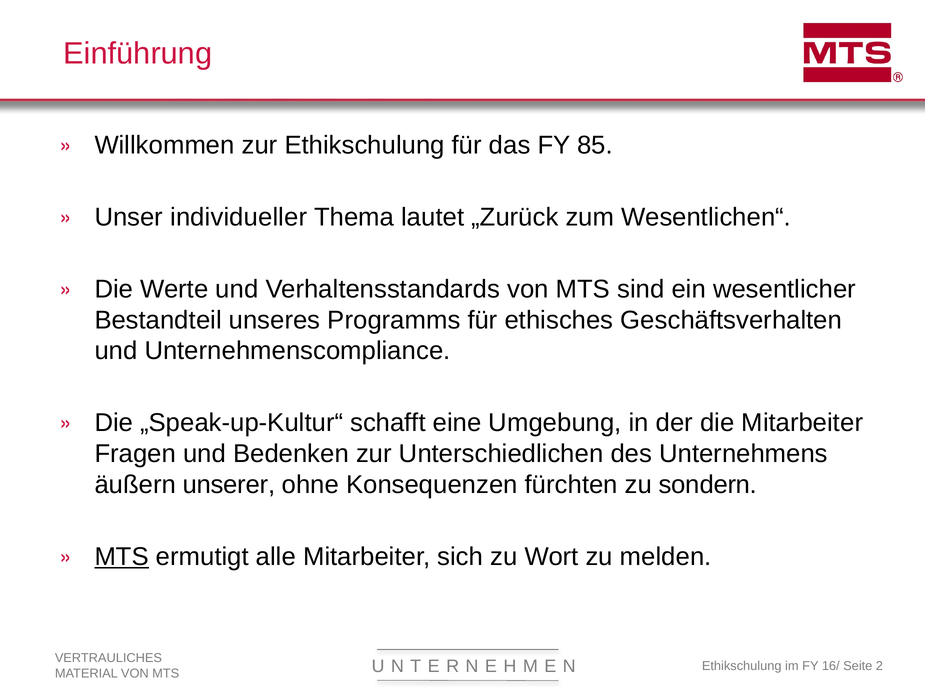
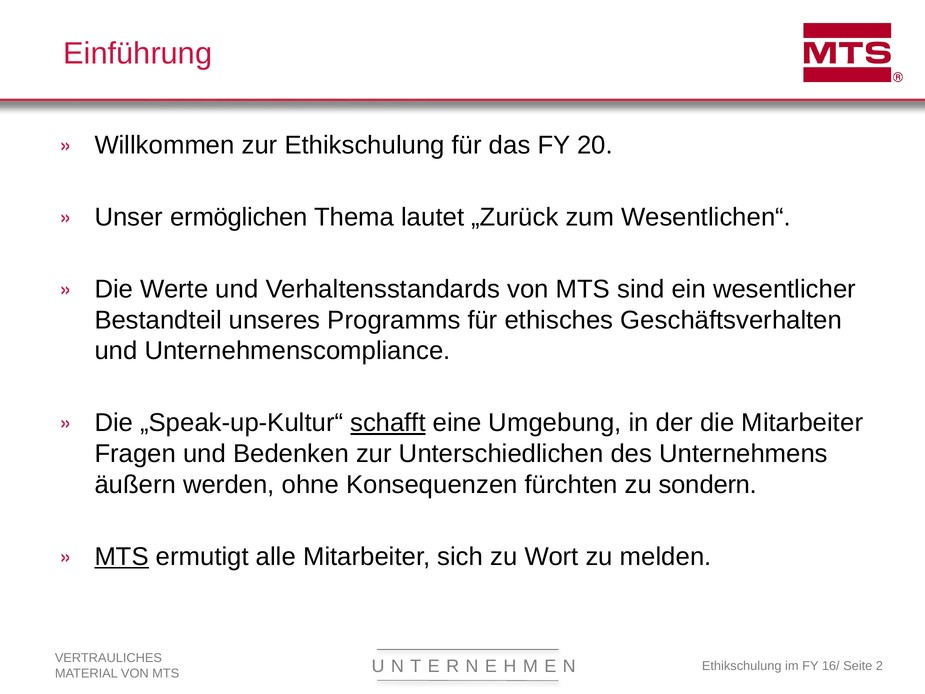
85: 85 -> 20
individueller: individueller -> ermöglichen
schafft underline: none -> present
unserer: unserer -> werden
